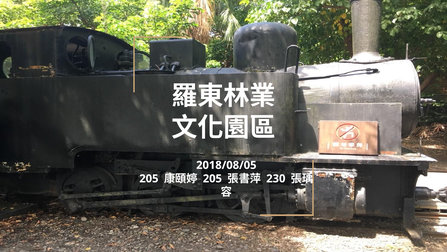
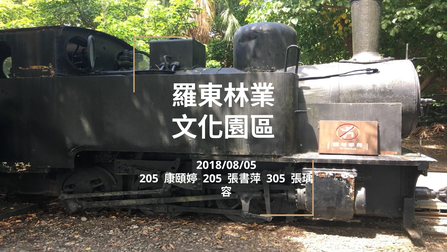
230: 230 -> 305
